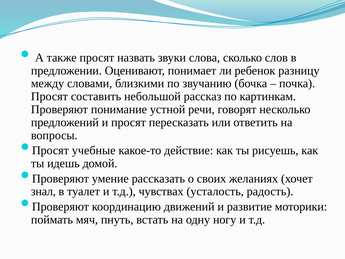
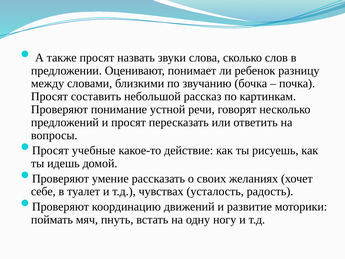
знал: знал -> себе
